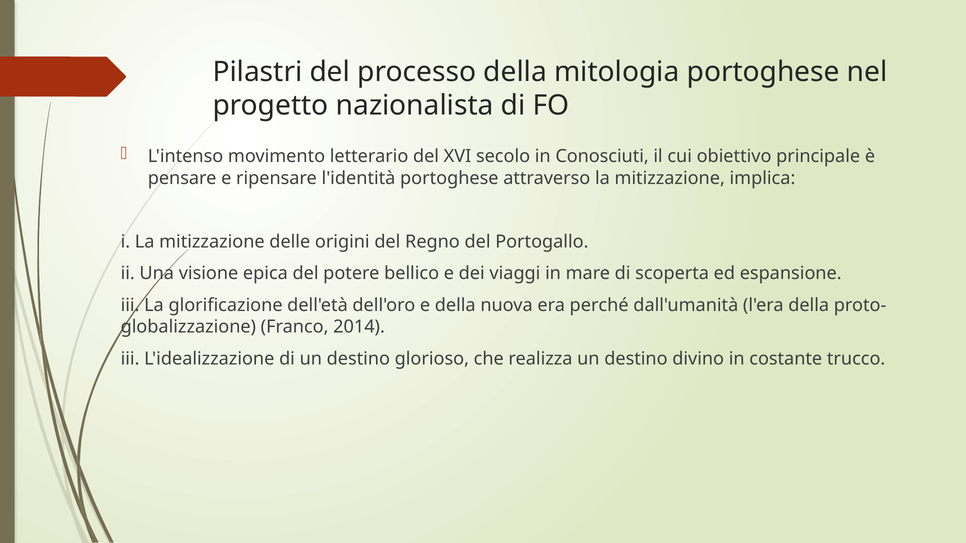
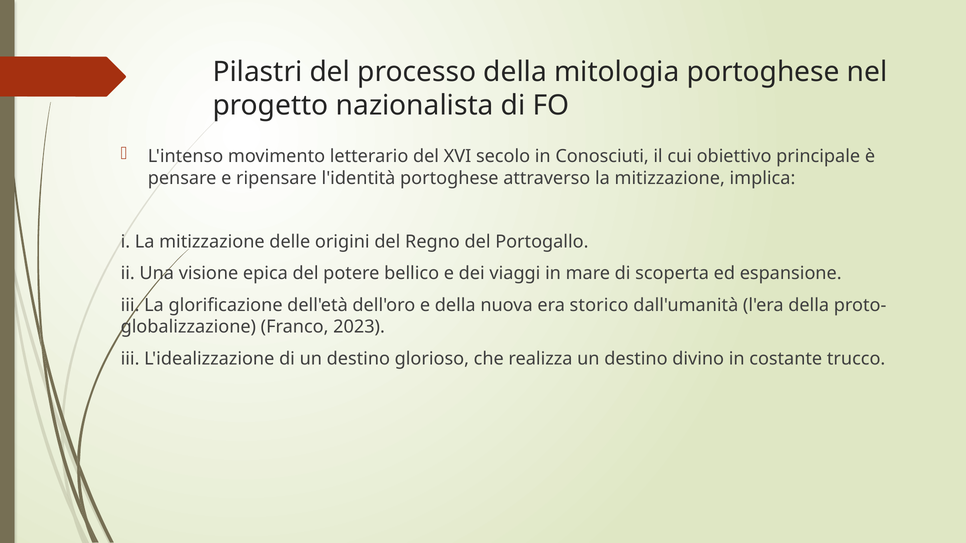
perché: perché -> storico
2014: 2014 -> 2023
